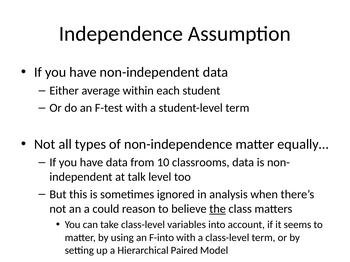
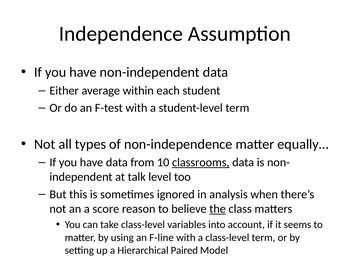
classrooms underline: none -> present
could: could -> score
F-into: F-into -> F-line
